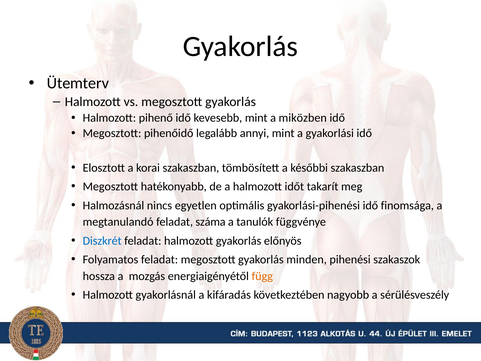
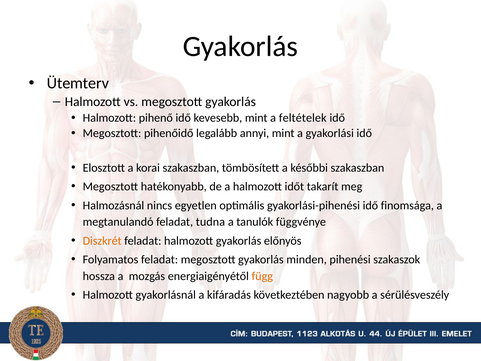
miközben: miközben -> feltételek
száma: száma -> tudna
Diszkrét colour: blue -> orange
